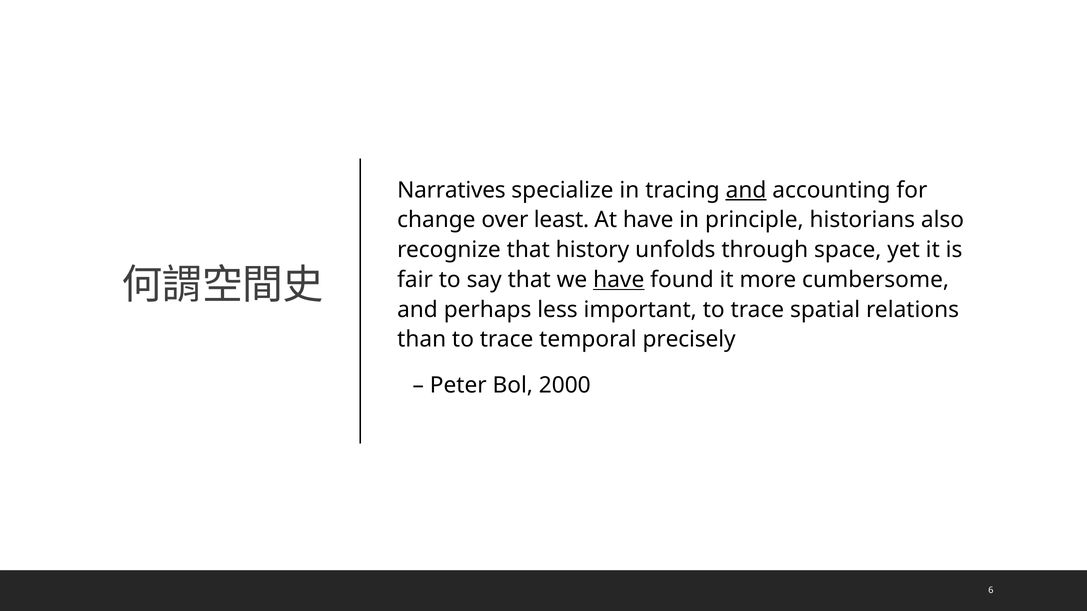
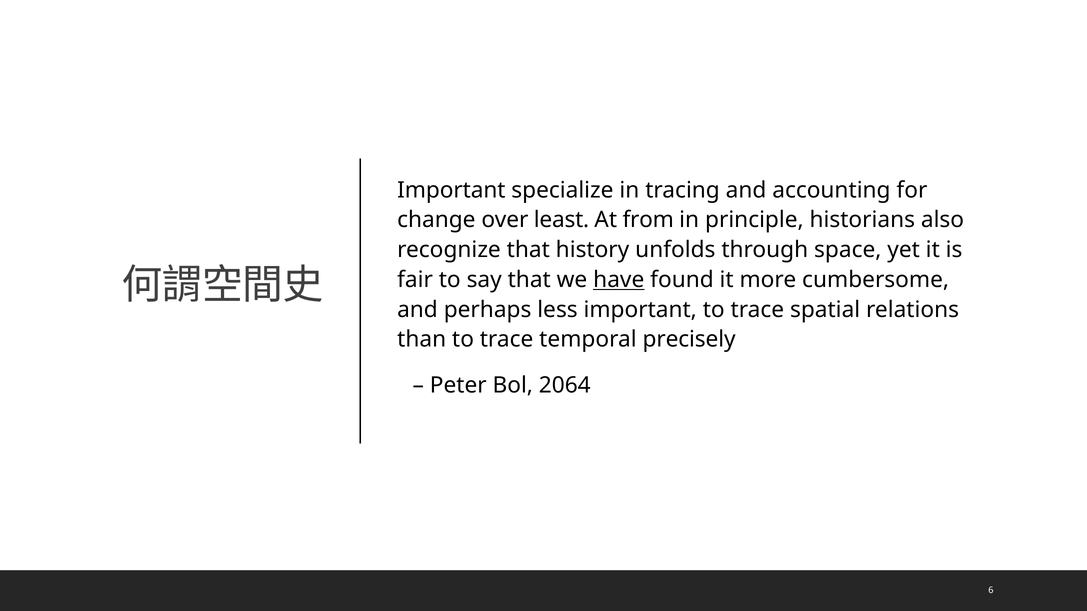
Narratives at (451, 190): Narratives -> Important
and at (746, 190) underline: present -> none
At have: have -> from
2000: 2000 -> 2064
